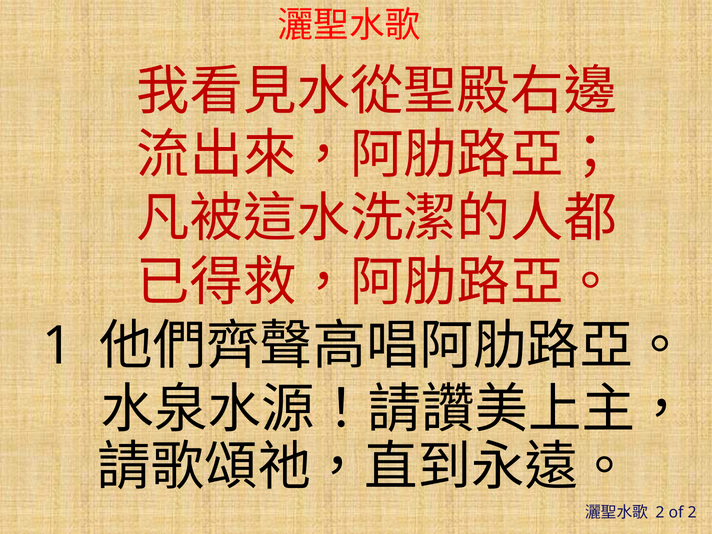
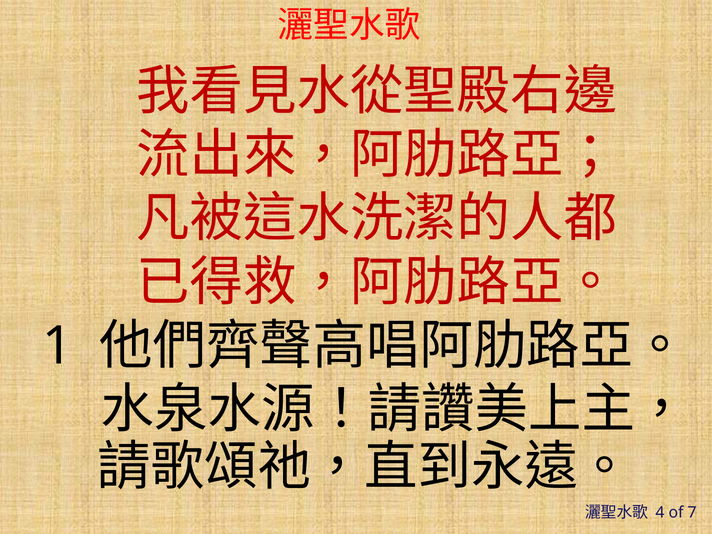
2 at (660, 513): 2 -> 4
of 2: 2 -> 7
